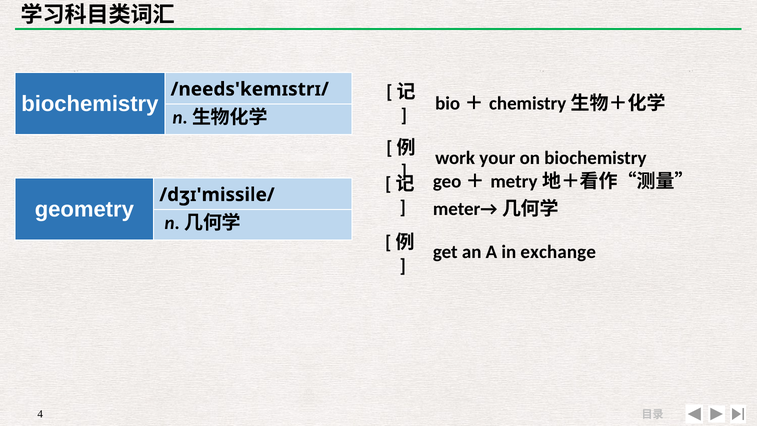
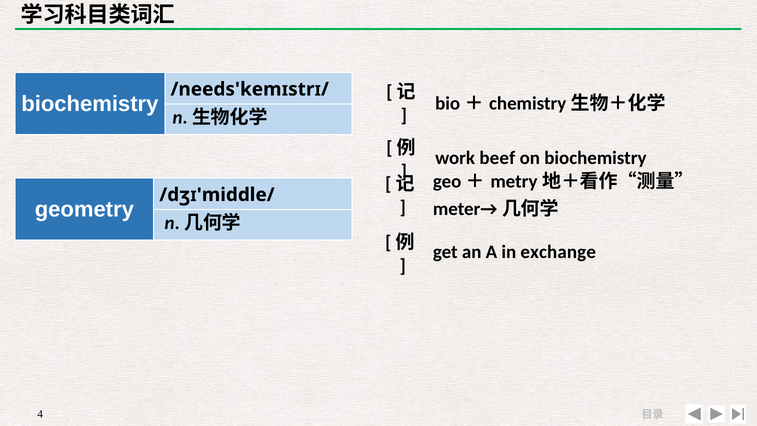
your: your -> beef
/dʒɪ'missile/: /dʒɪ'missile/ -> /dʒɪ'middle/
